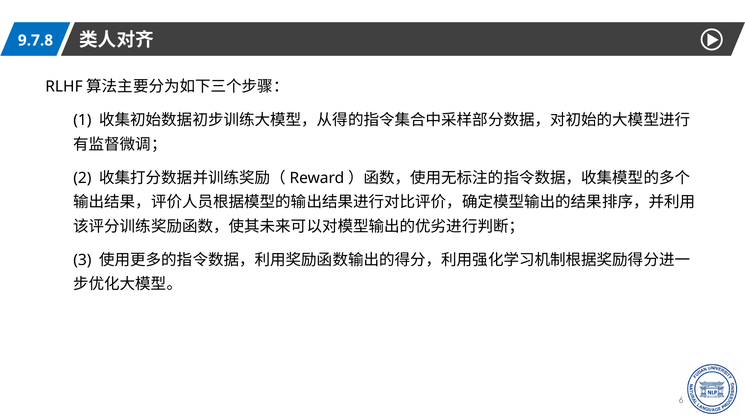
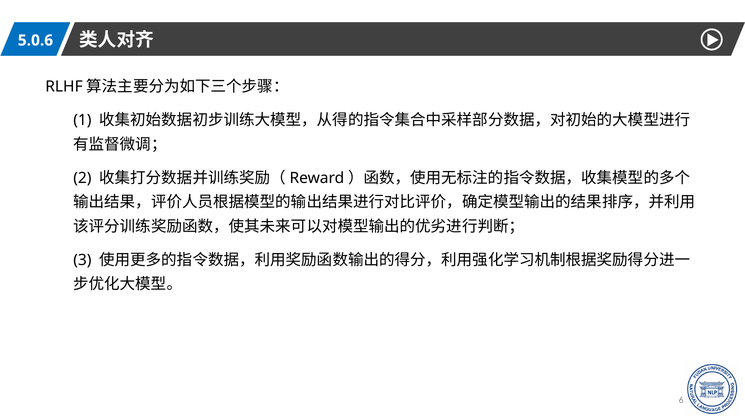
9.7.8: 9.7.8 -> 5.0.6
